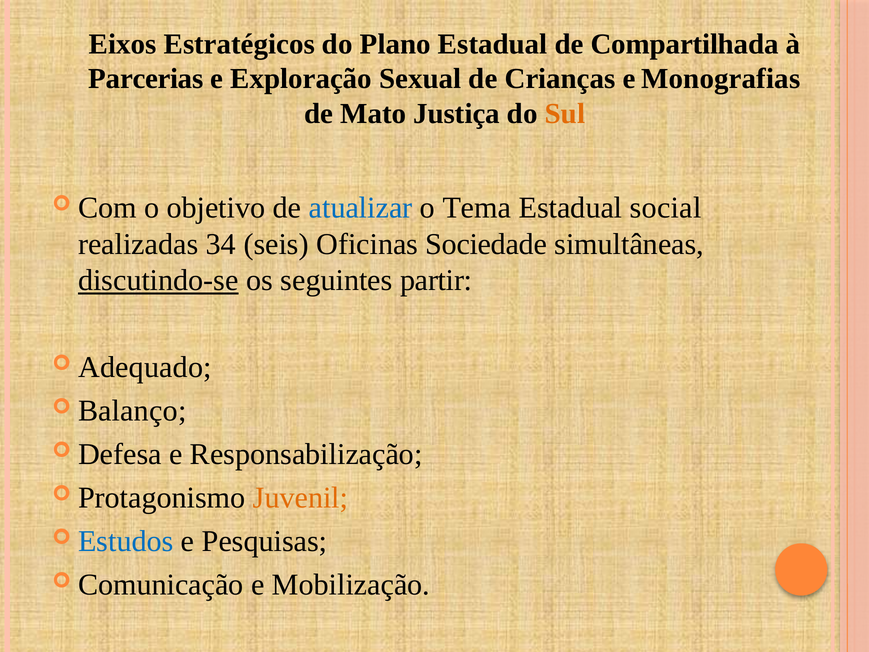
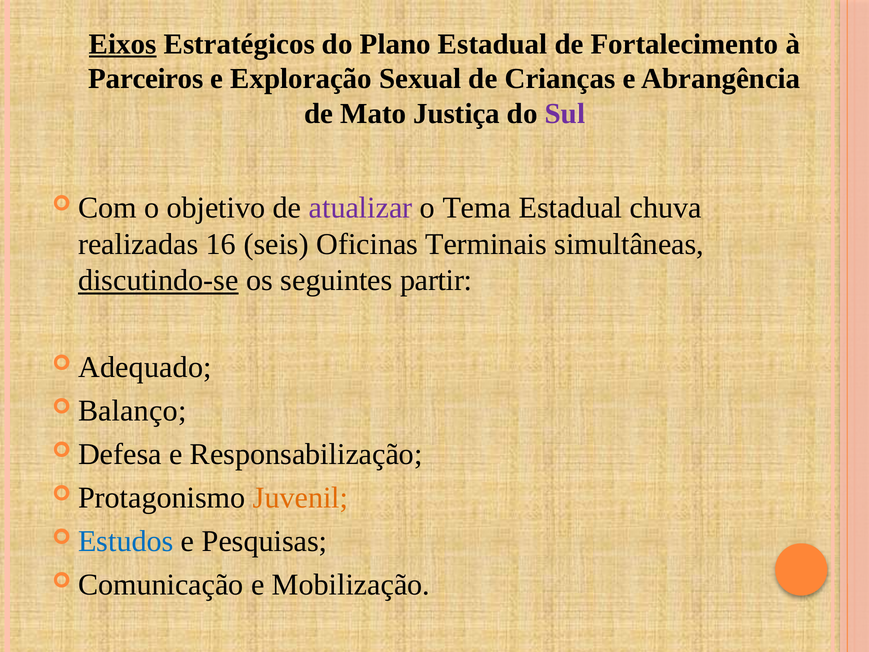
Eixos underline: none -> present
Compartilhada: Compartilhada -> Fortalecimento
Parcerias: Parcerias -> Parceiros
Monografias: Monografias -> Abrangência
Sul colour: orange -> purple
atualizar colour: blue -> purple
social: social -> chuva
34: 34 -> 16
Sociedade: Sociedade -> Terminais
